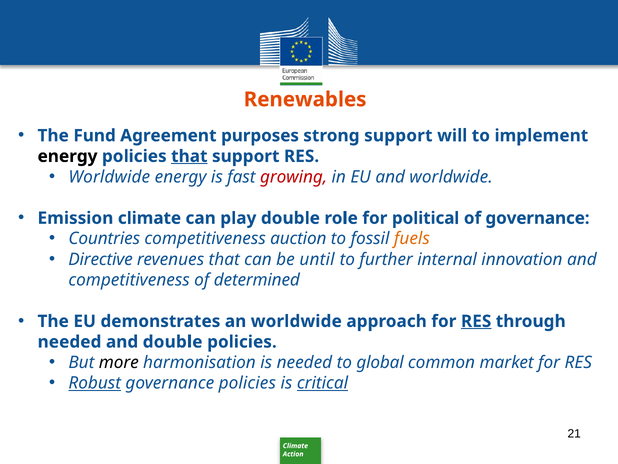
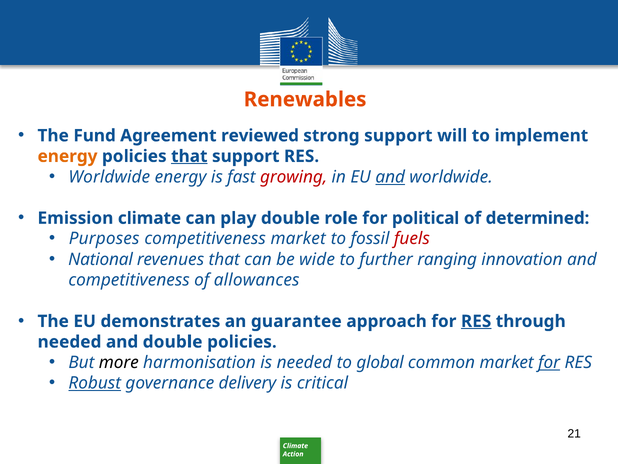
purposes: purposes -> reviewed
energy at (67, 156) colour: black -> orange
and at (390, 177) underline: none -> present
of governance: governance -> determined
Countries: Countries -> Purposes
competitiveness auction: auction -> market
fuels colour: orange -> red
Directive: Directive -> National
until: until -> wide
internal: internal -> ranging
determined: determined -> allowances
an worldwide: worldwide -> guarantee
for at (549, 362) underline: none -> present
governance policies: policies -> delivery
critical underline: present -> none
